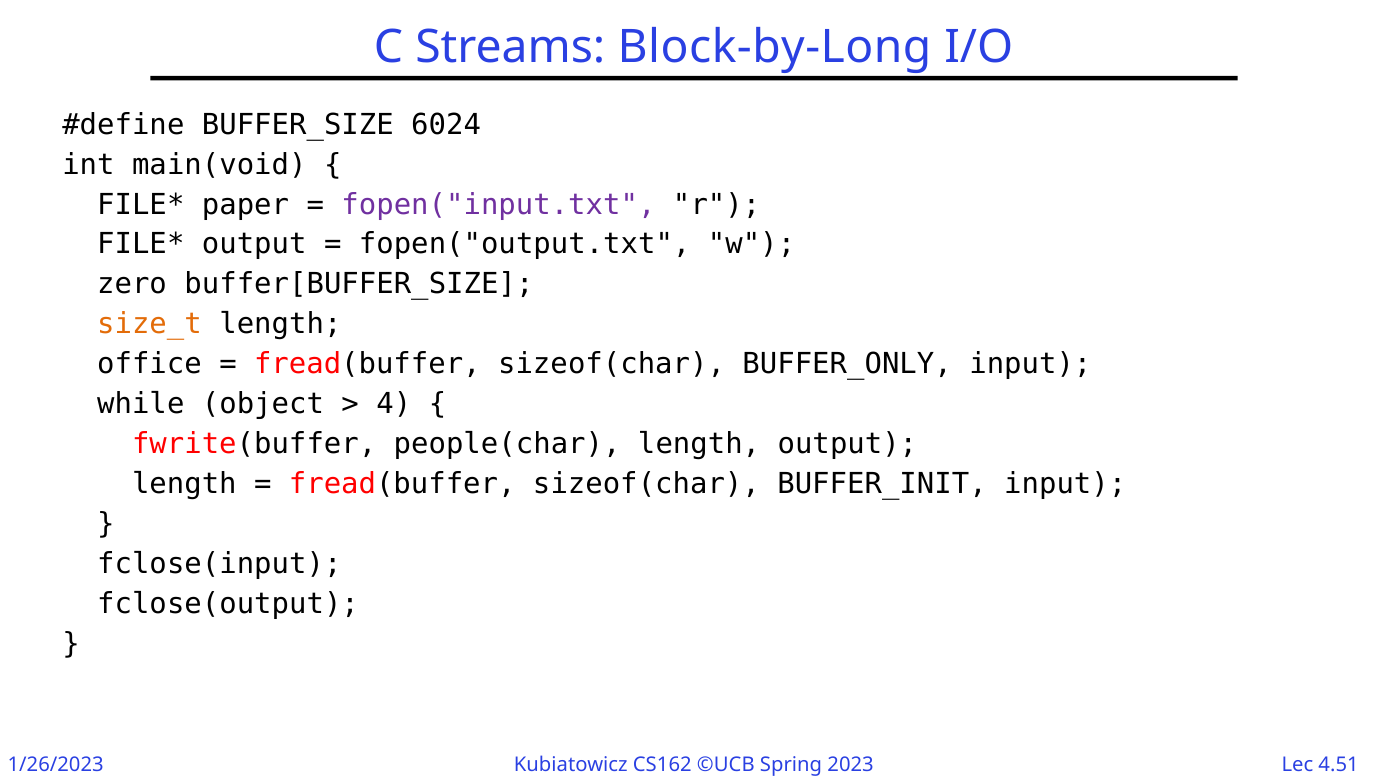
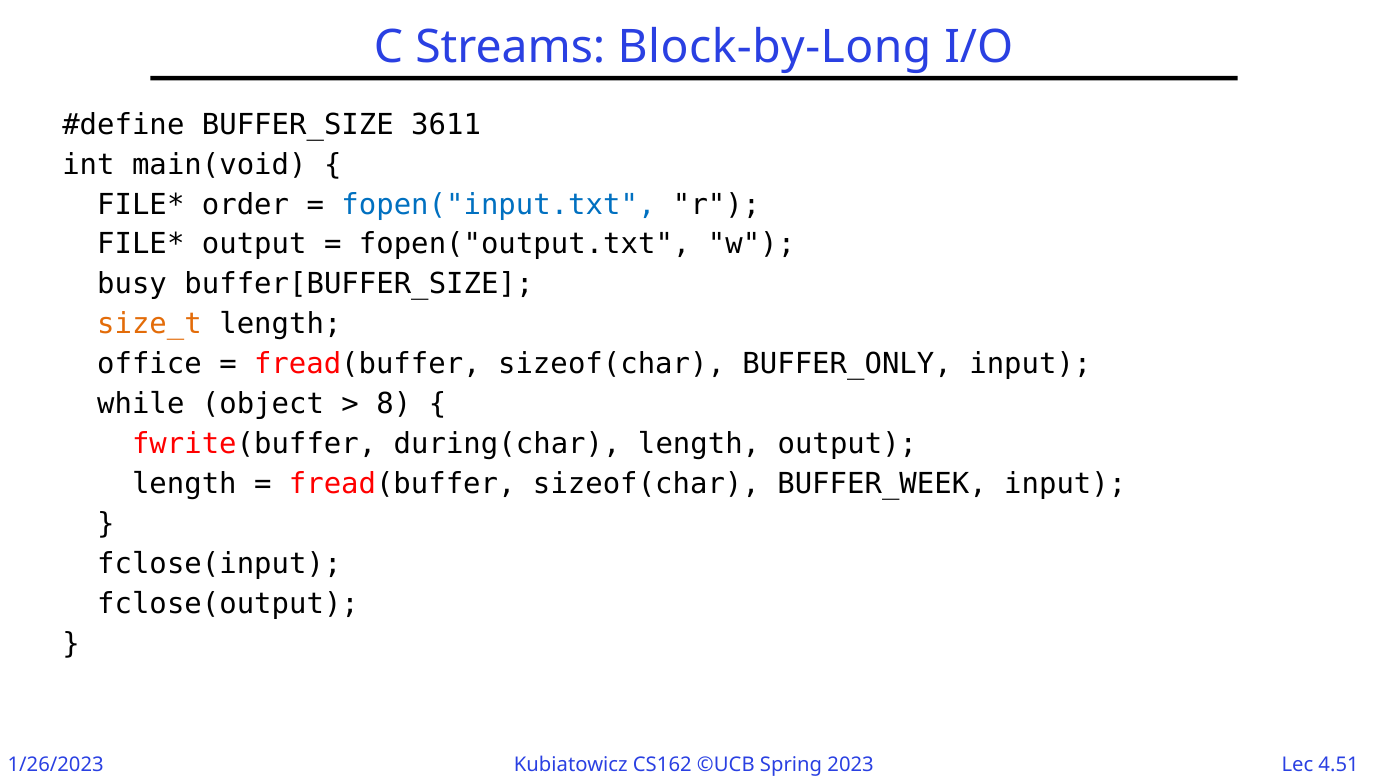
6024: 6024 -> 3611
paper: paper -> order
fopen("input.txt colour: purple -> blue
zero: zero -> busy
4: 4 -> 8
people(char: people(char -> during(char
BUFFER_INIT: BUFFER_INIT -> BUFFER_WEEK
